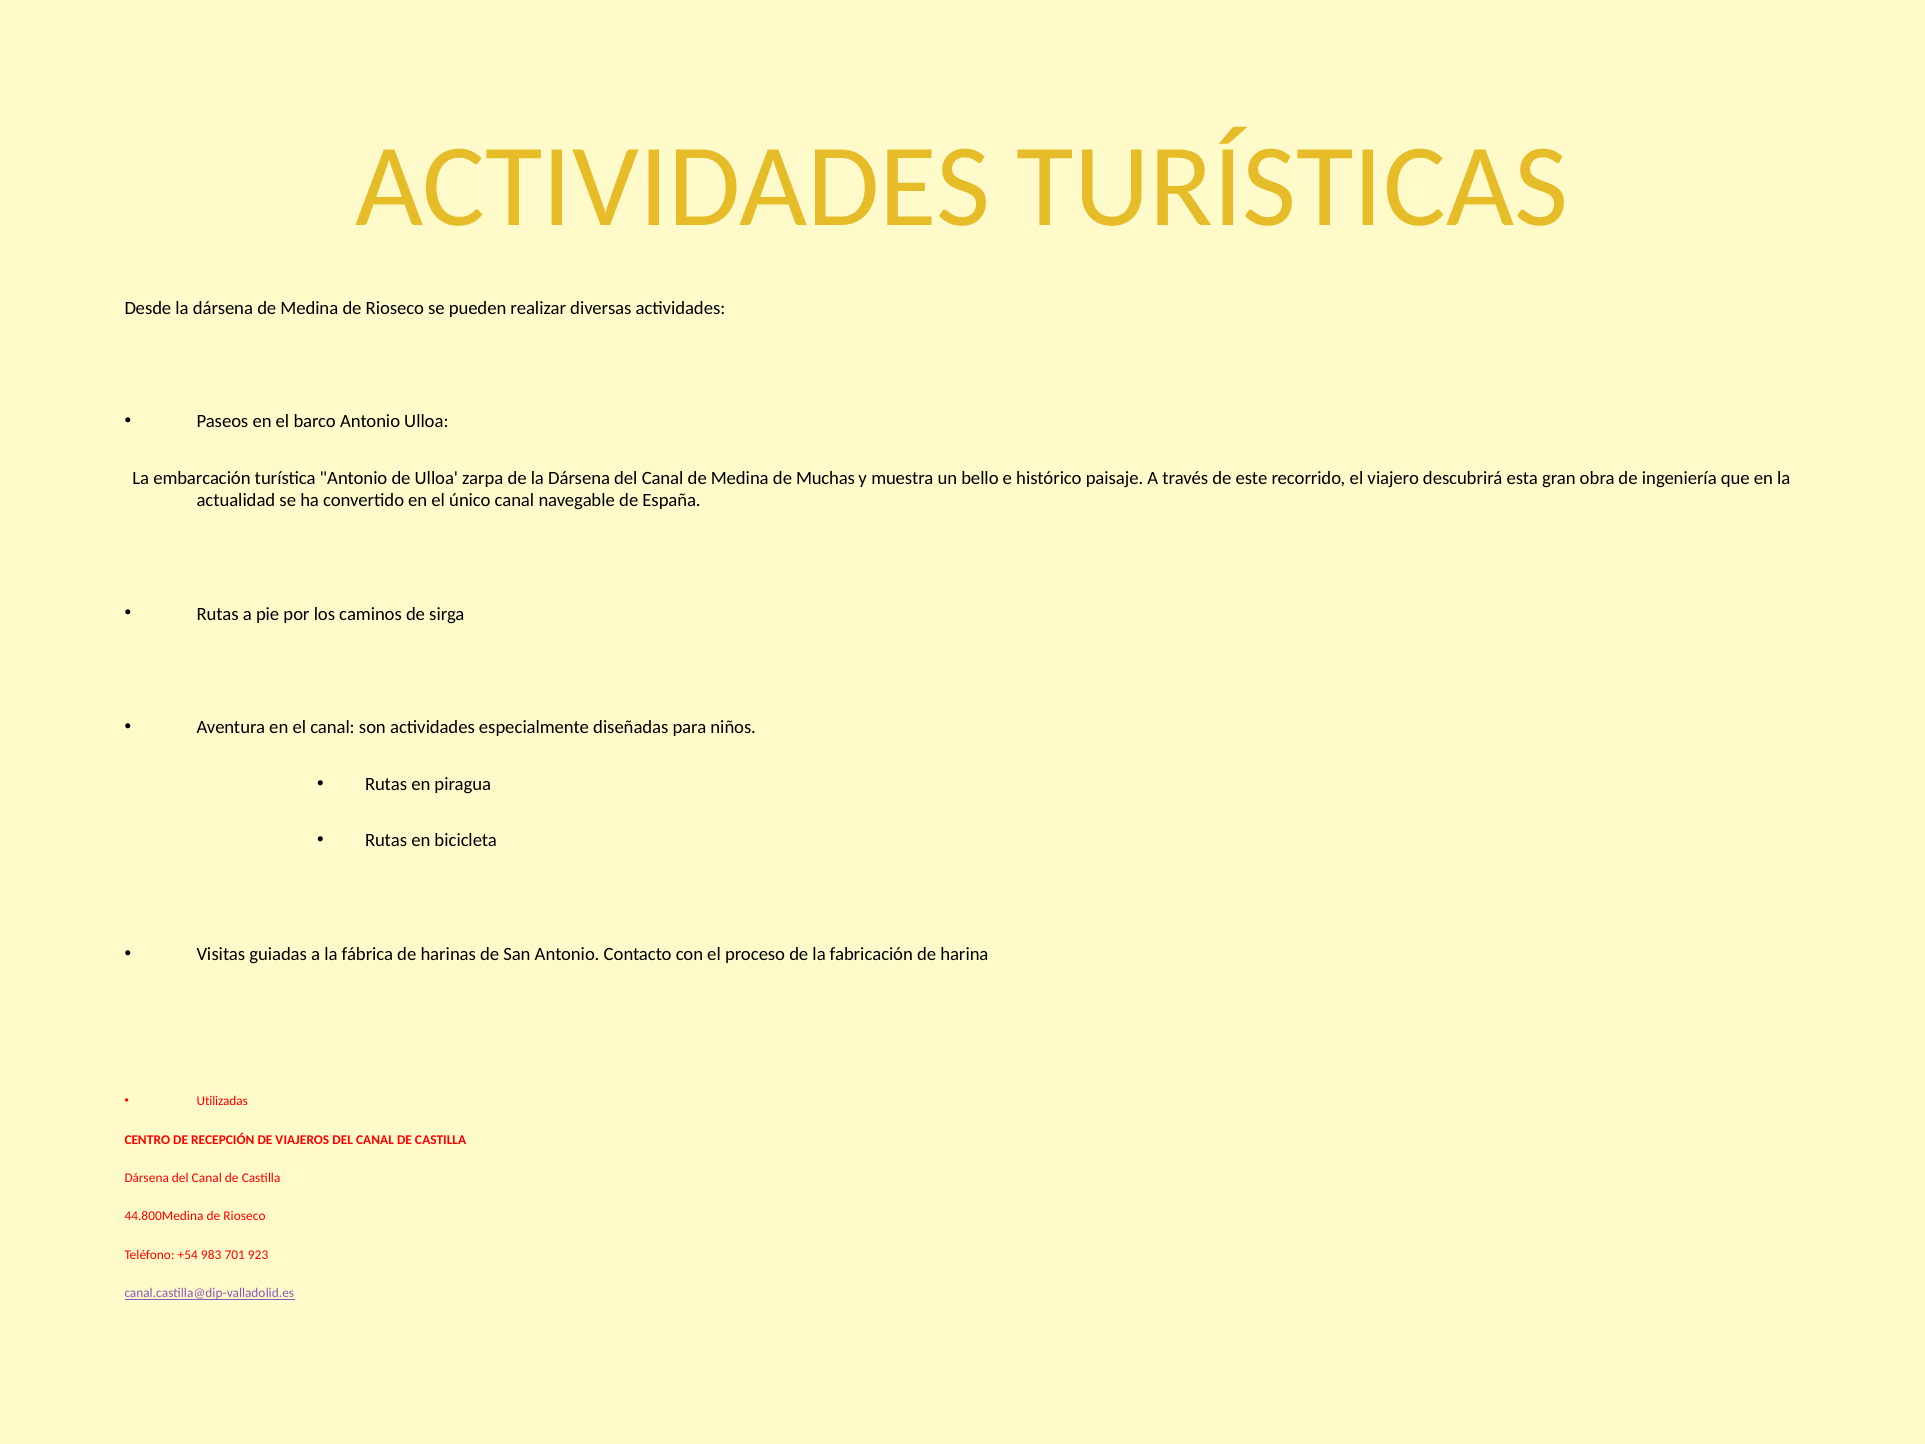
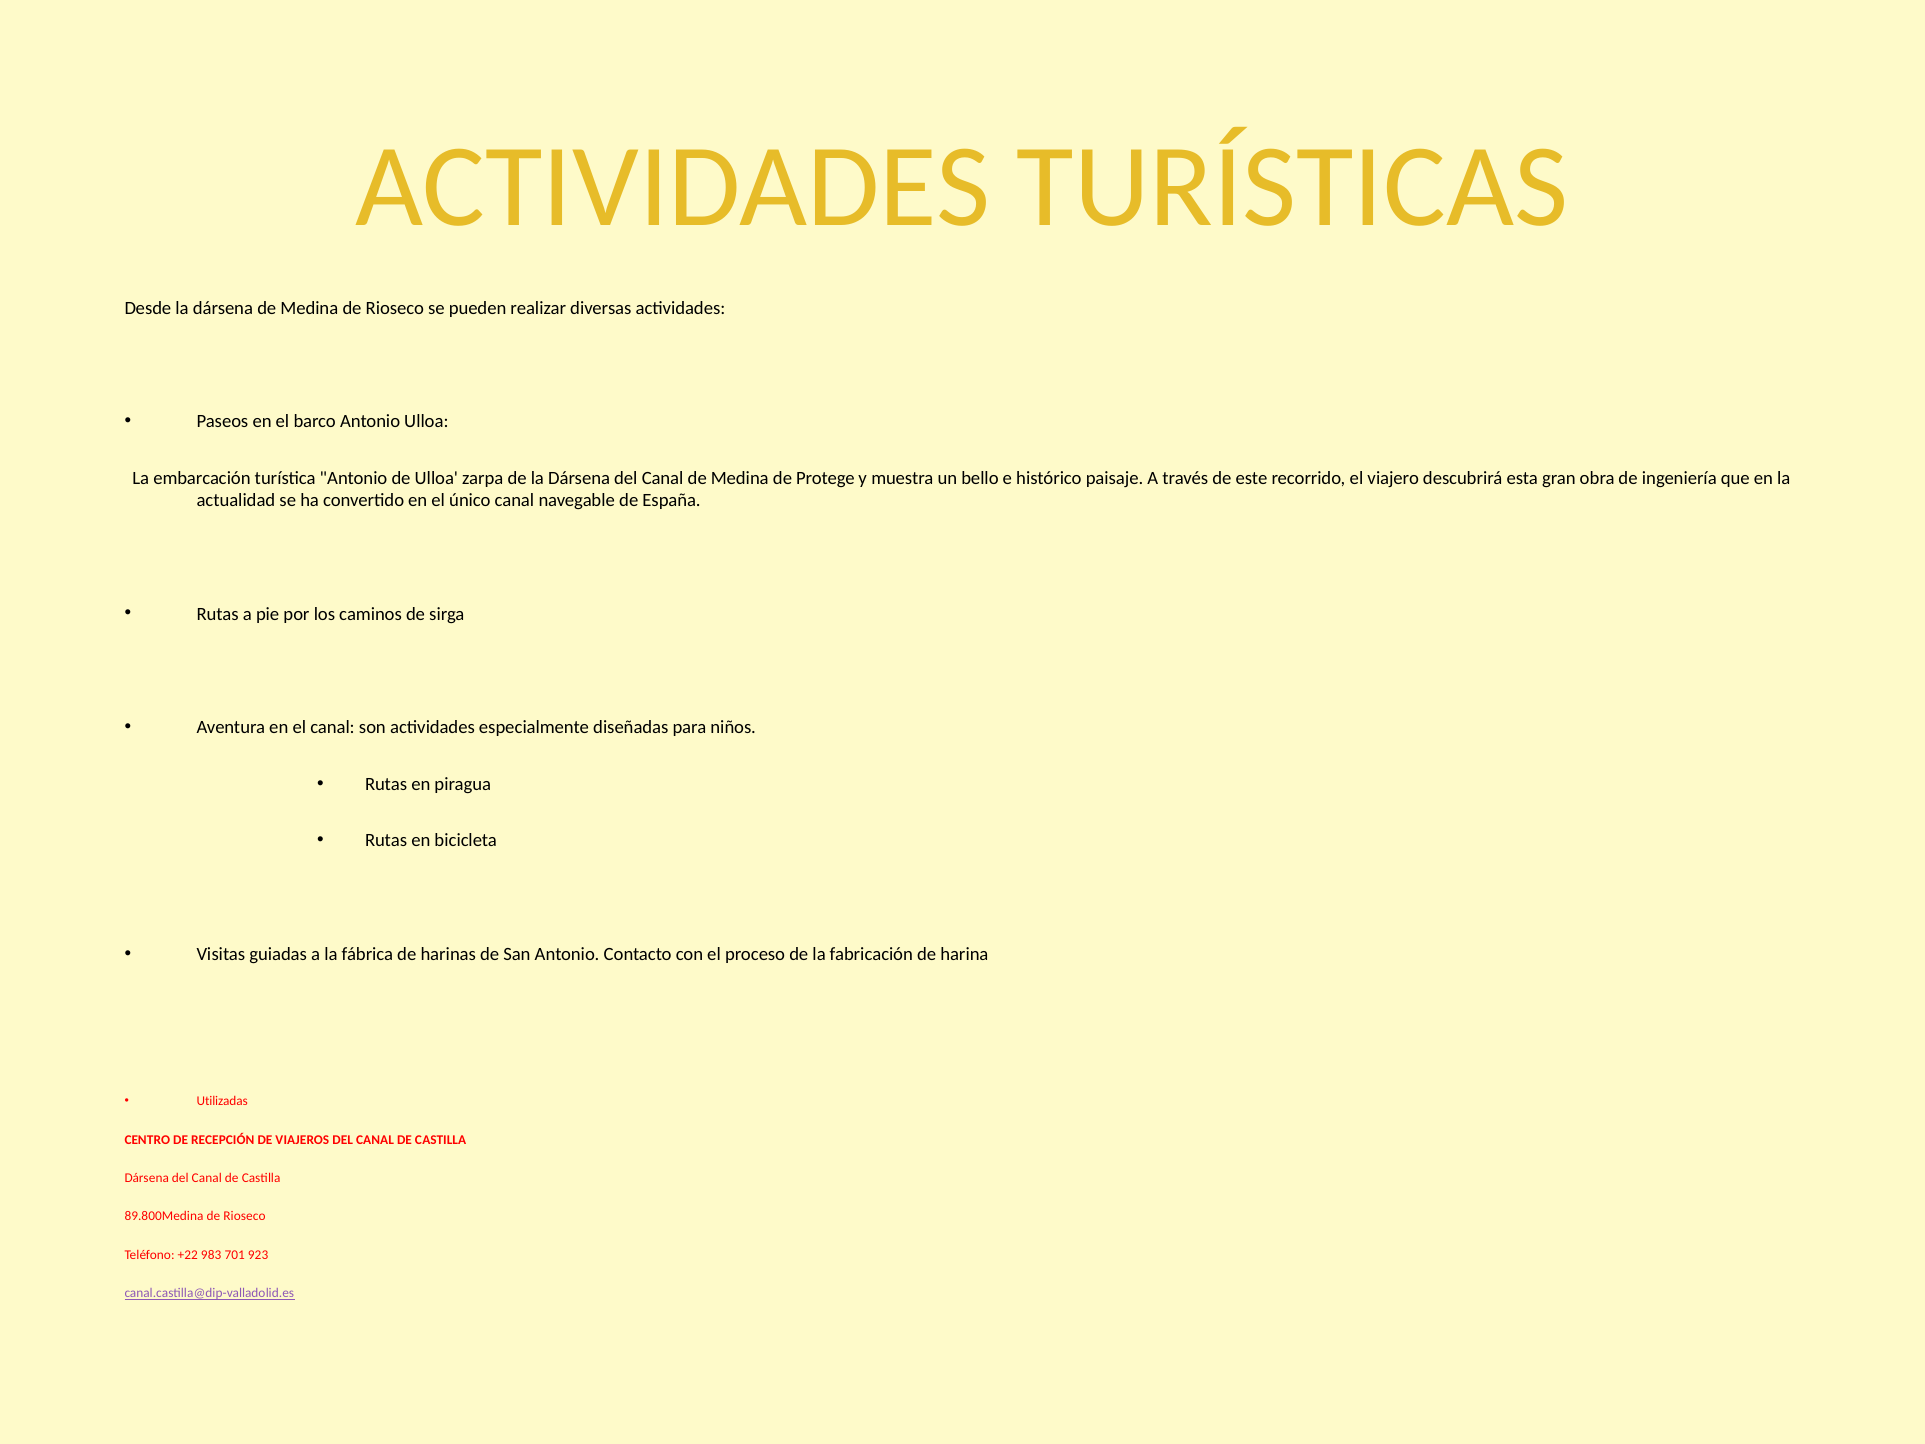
Muchas: Muchas -> Protege
44.800Medina: 44.800Medina -> 89.800Medina
+54: +54 -> +22
